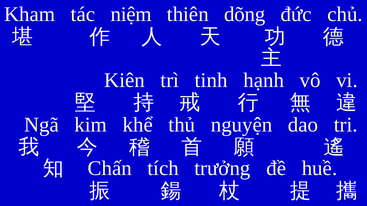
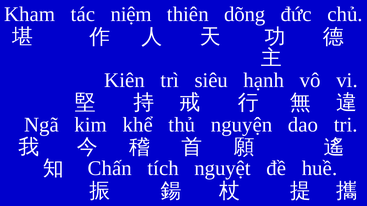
tinh: tinh -> siêu
trưởng: trưởng -> nguyệt
